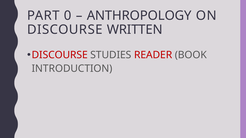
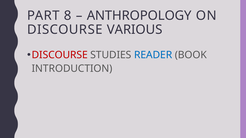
0: 0 -> 8
WRITTEN: WRITTEN -> VARIOUS
READER colour: red -> blue
